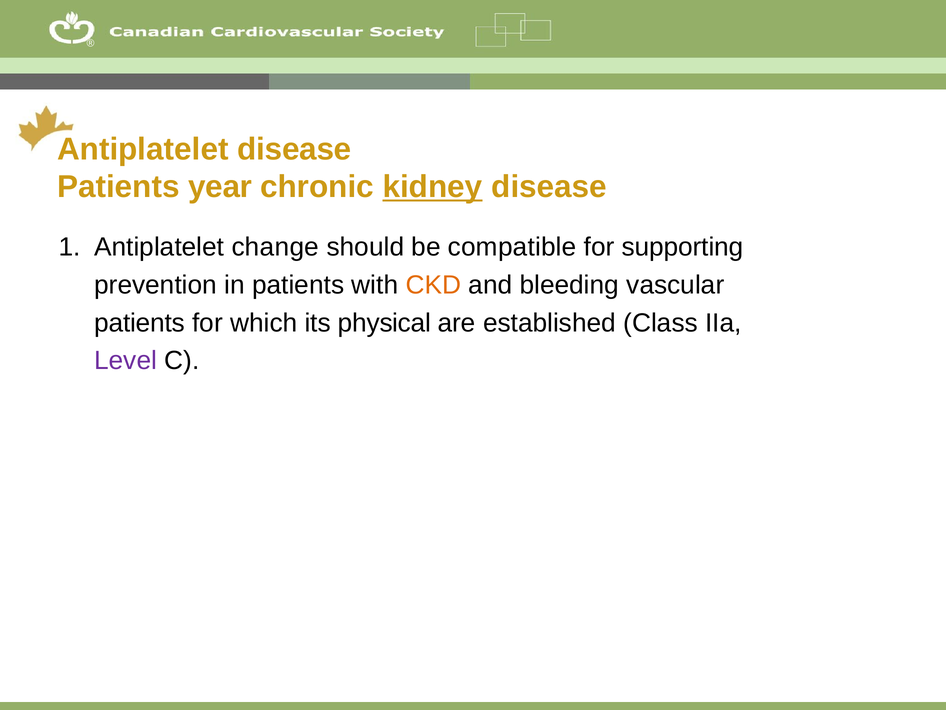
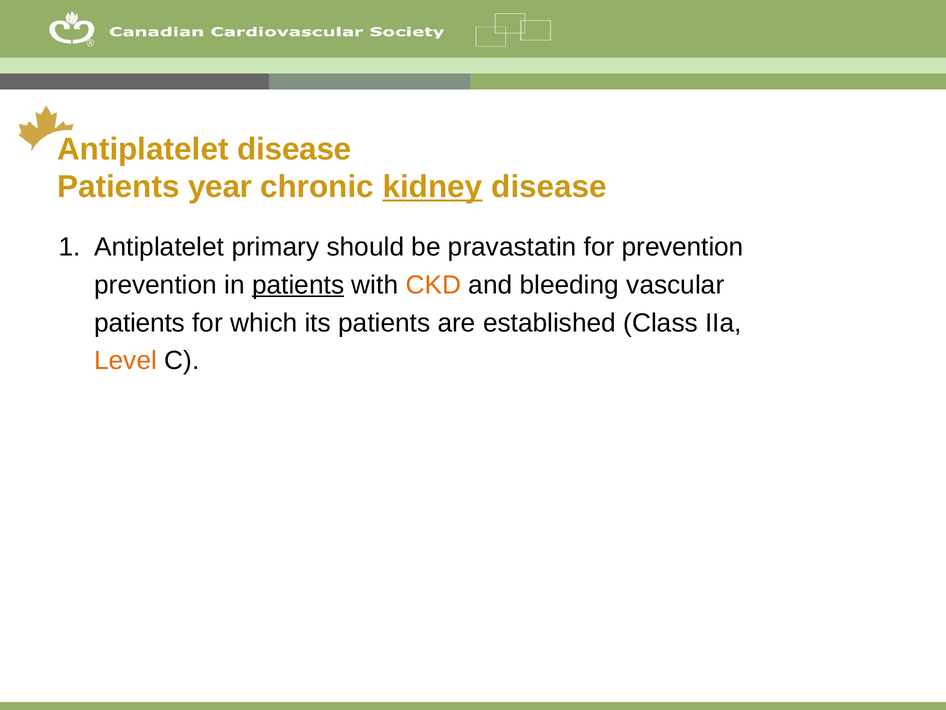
change: change -> primary
compatible: compatible -> pravastatin
for supporting: supporting -> prevention
patients at (298, 285) underline: none -> present
its physical: physical -> patients
Level colour: purple -> orange
